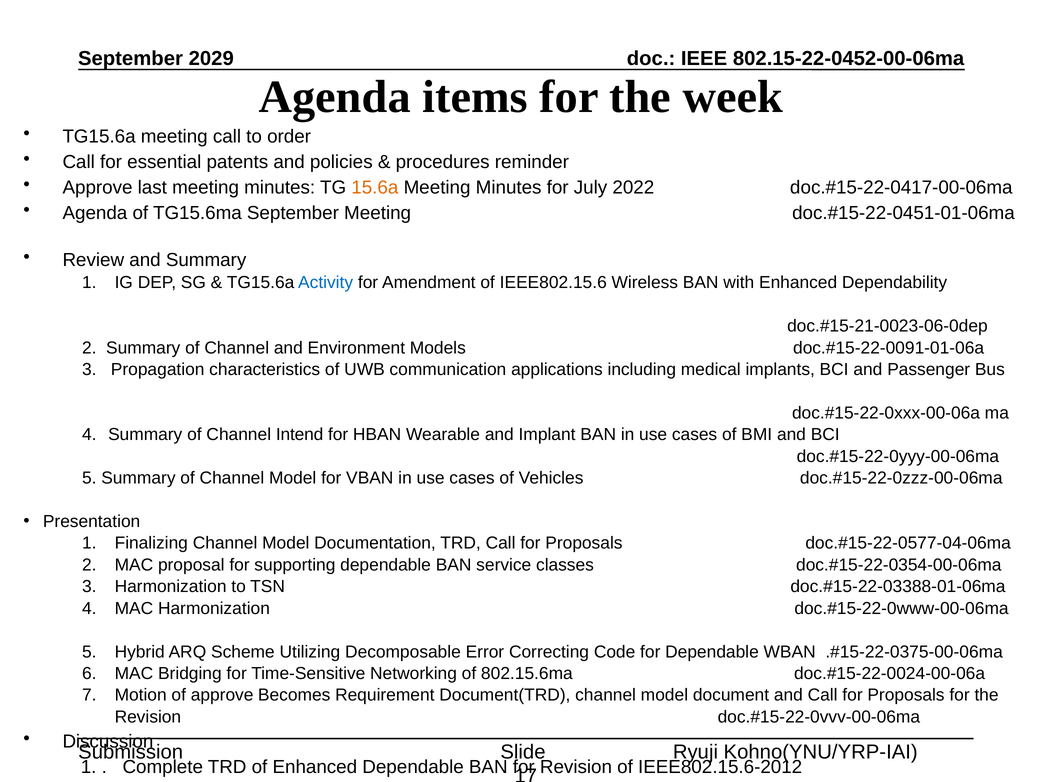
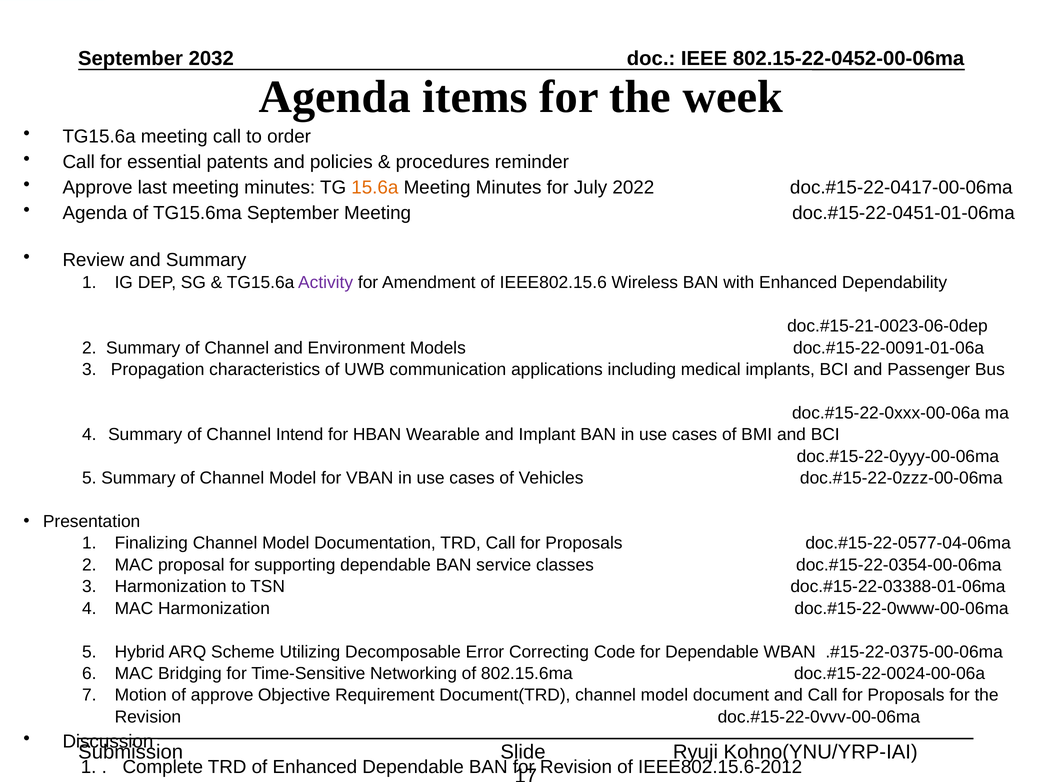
2029: 2029 -> 2032
Activity colour: blue -> purple
Becomes: Becomes -> Objective
